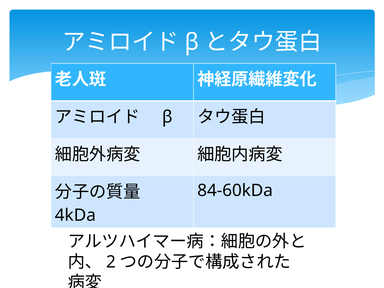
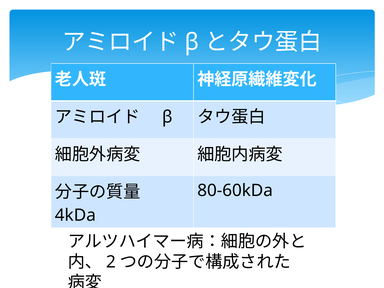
84-60kDa: 84-60kDa -> 80-60kDa
